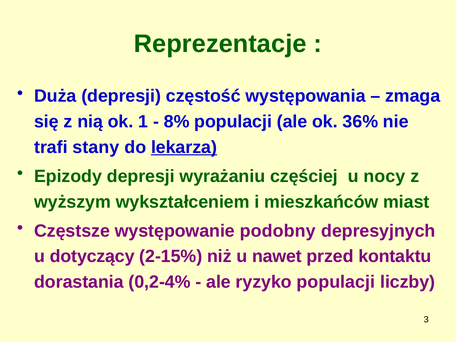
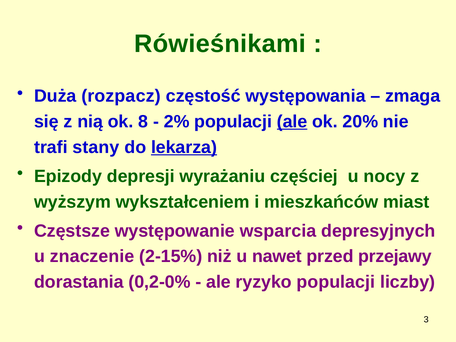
Reprezentacje: Reprezentacje -> Rówieśnikami
Duża depresji: depresji -> rozpacz
1: 1 -> 8
8%: 8% -> 2%
ale at (292, 122) underline: none -> present
36%: 36% -> 20%
podobny: podobny -> wsparcia
dotyczący: dotyczący -> znaczenie
kontaktu: kontaktu -> przejawy
0,2-4%: 0,2-4% -> 0,2-0%
